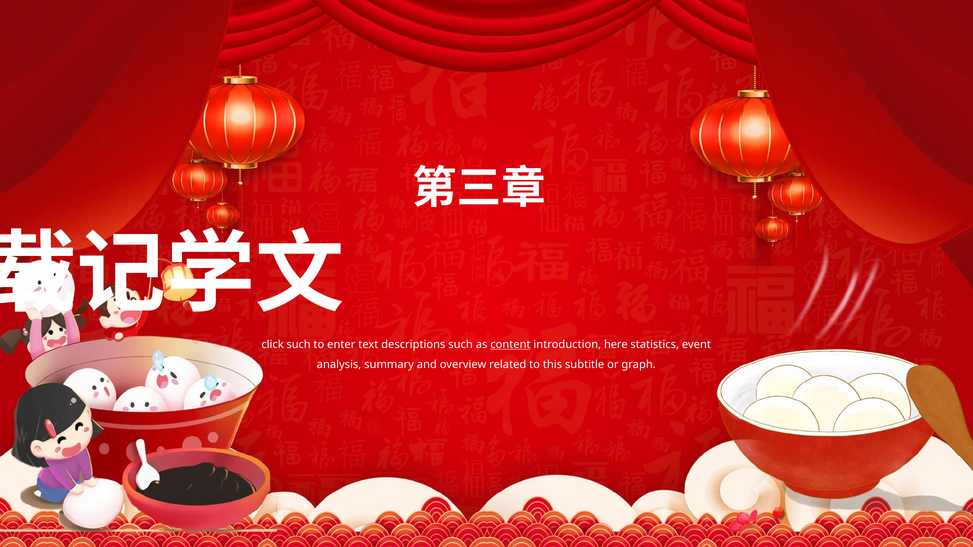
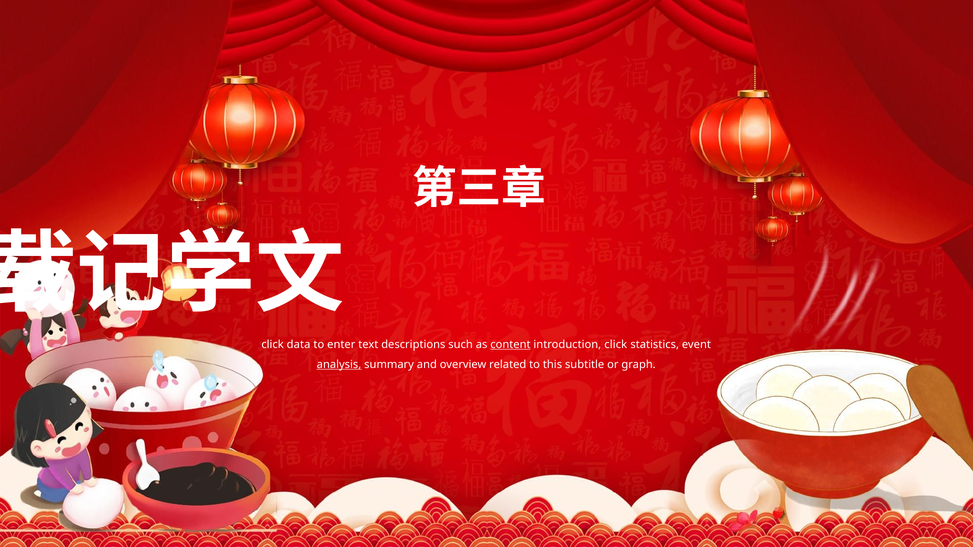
click such: such -> data
introduction here: here -> click
analysis underline: none -> present
